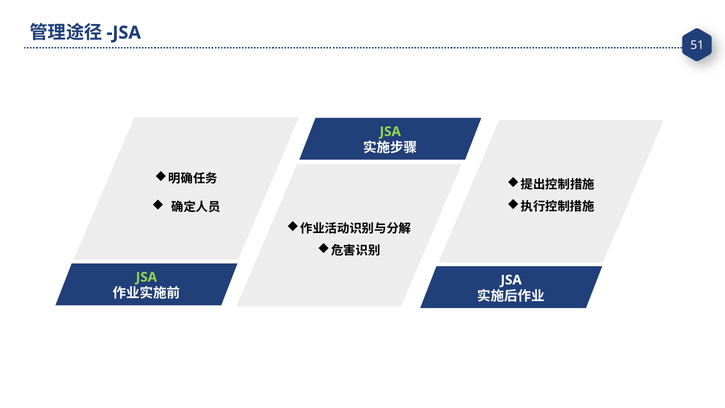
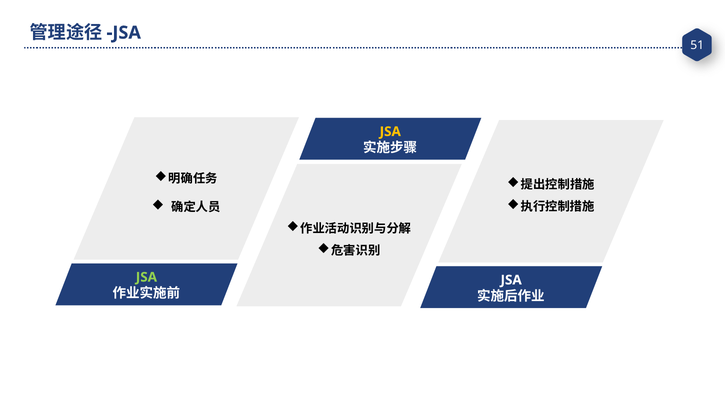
JSA at (390, 132) colour: light green -> yellow
